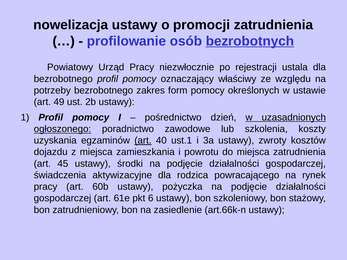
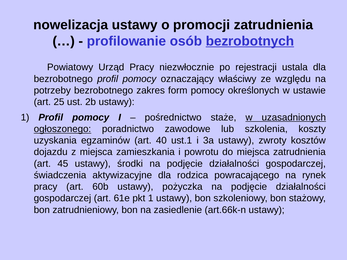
49: 49 -> 25
dzień: dzień -> staże
art at (143, 141) underline: present -> none
pkt 6: 6 -> 1
